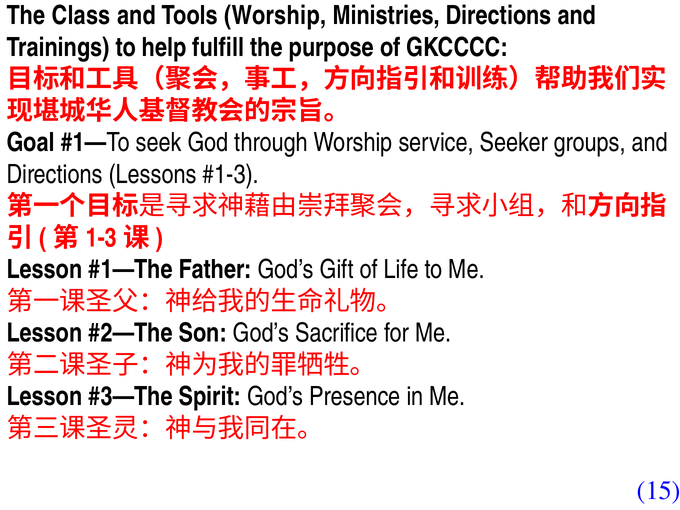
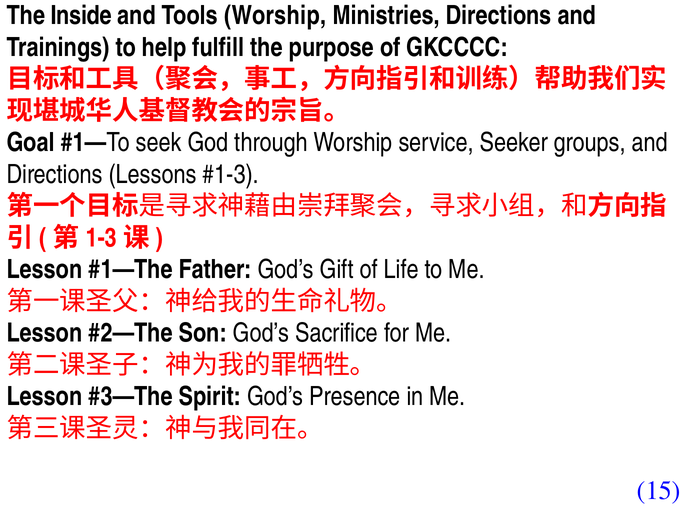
Class: Class -> Inside
